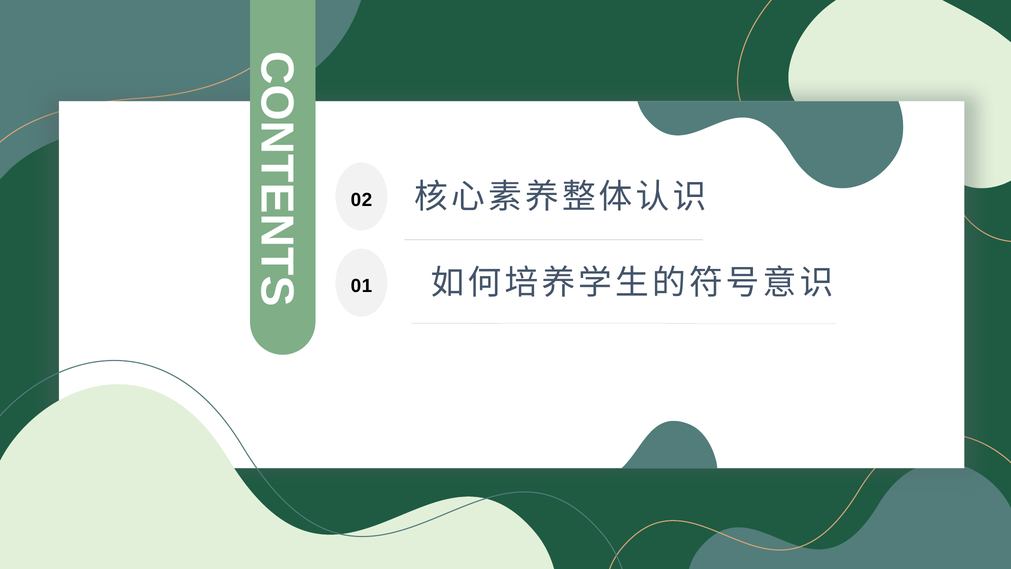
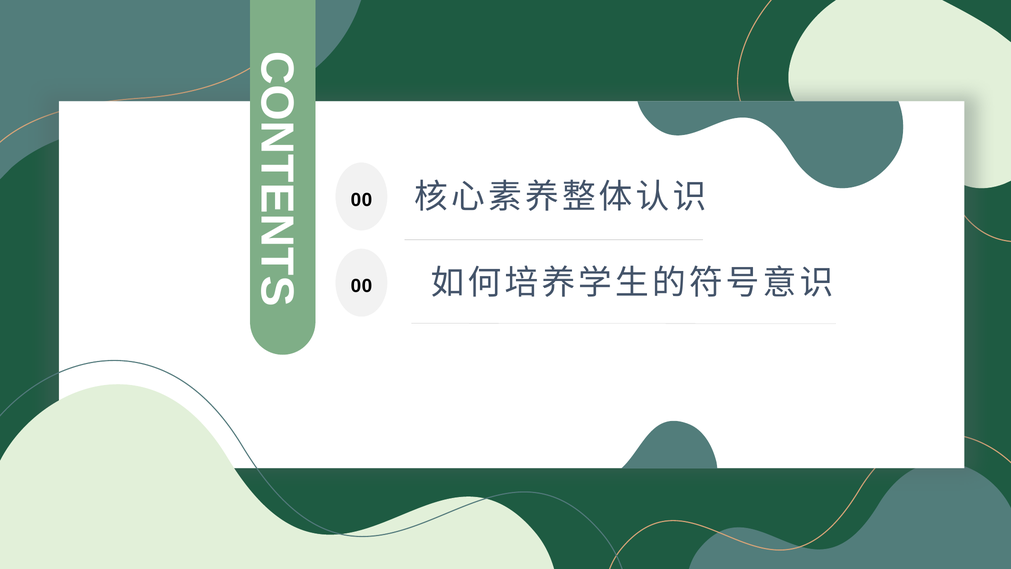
2 at (367, 200): 2 -> 0
1 at (367, 286): 1 -> 0
